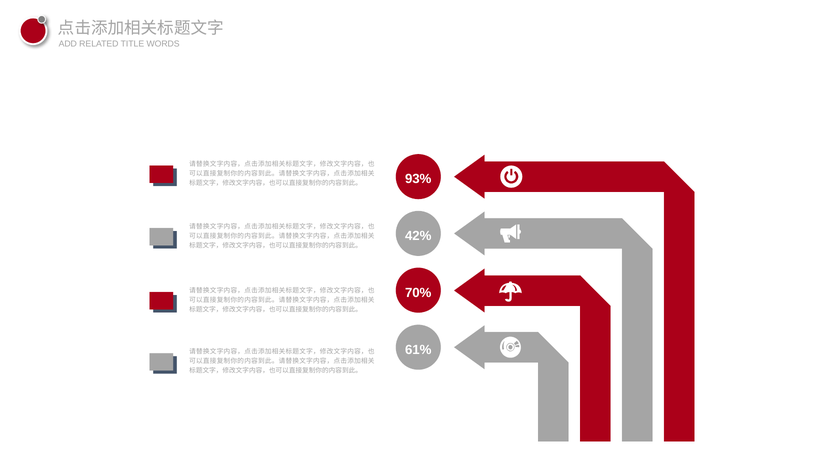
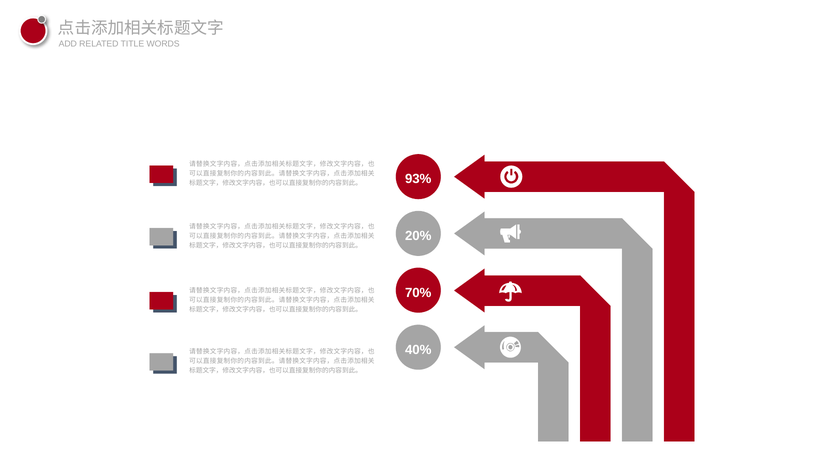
42%: 42% -> 20%
61%: 61% -> 40%
